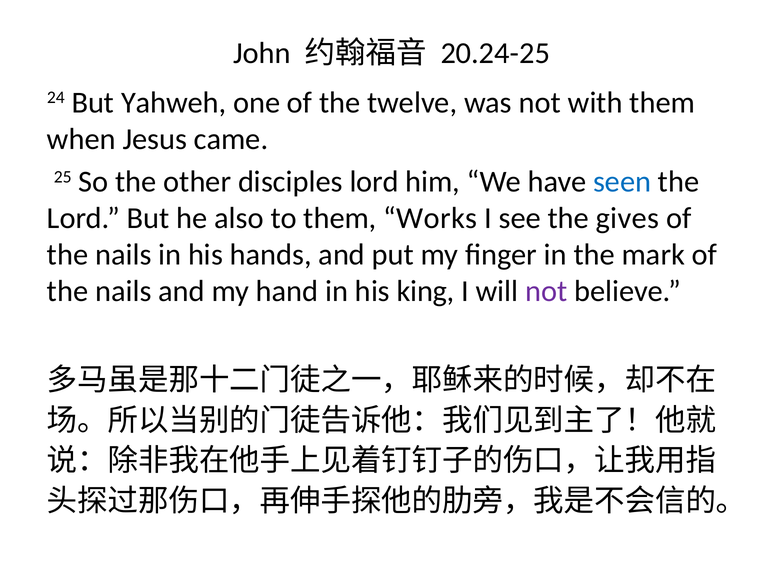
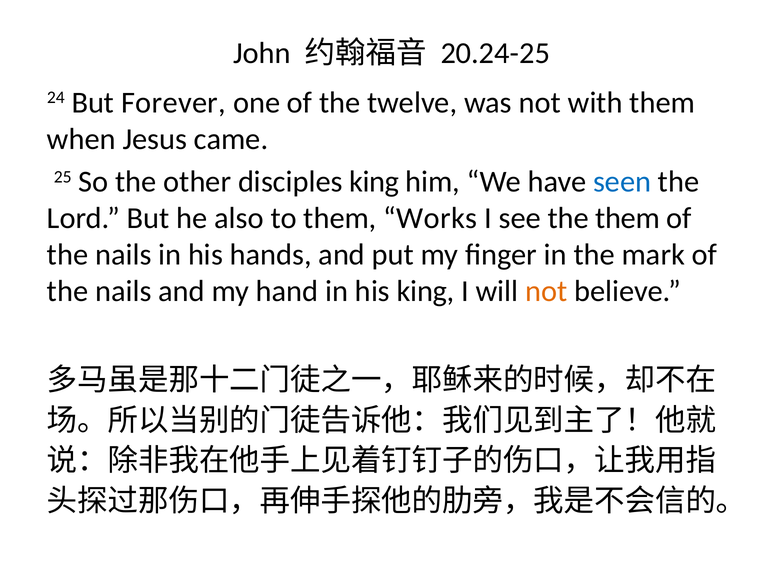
Yahweh: Yahweh -> Forever
disciples lord: lord -> king
the gives: gives -> them
not at (546, 292) colour: purple -> orange
